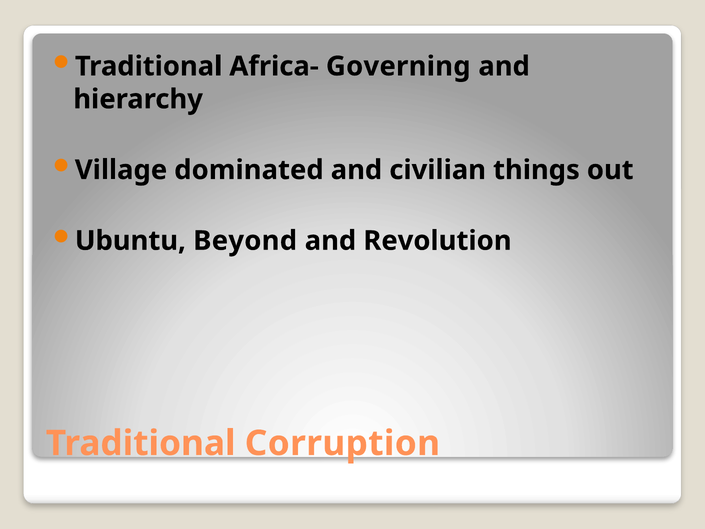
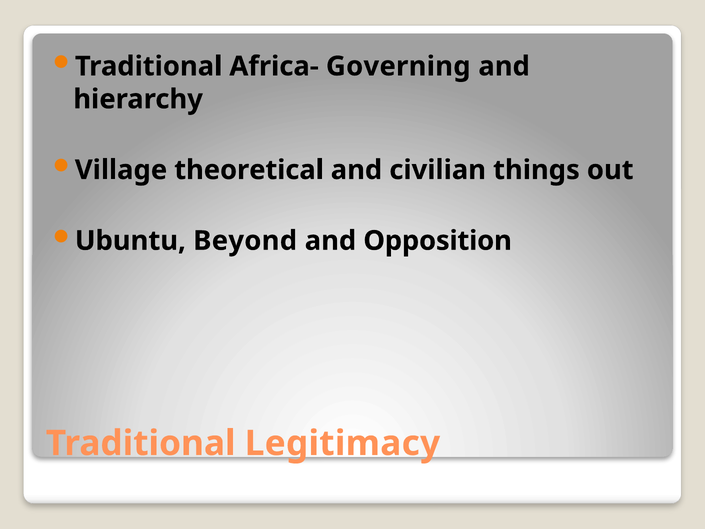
dominated: dominated -> theoretical
Revolution: Revolution -> Opposition
Corruption: Corruption -> Legitimacy
